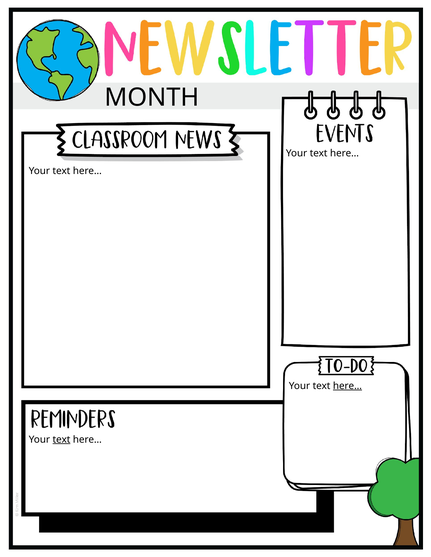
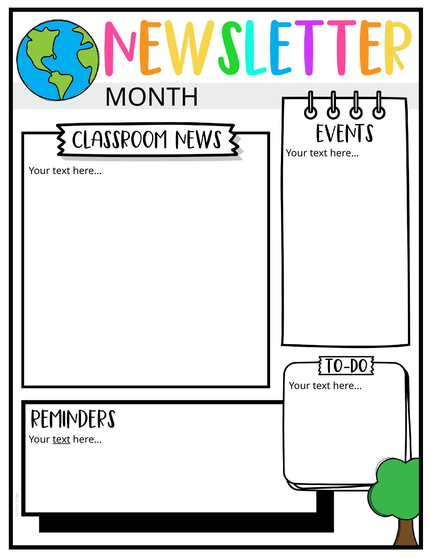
here… at (347, 386) underline: present -> none
